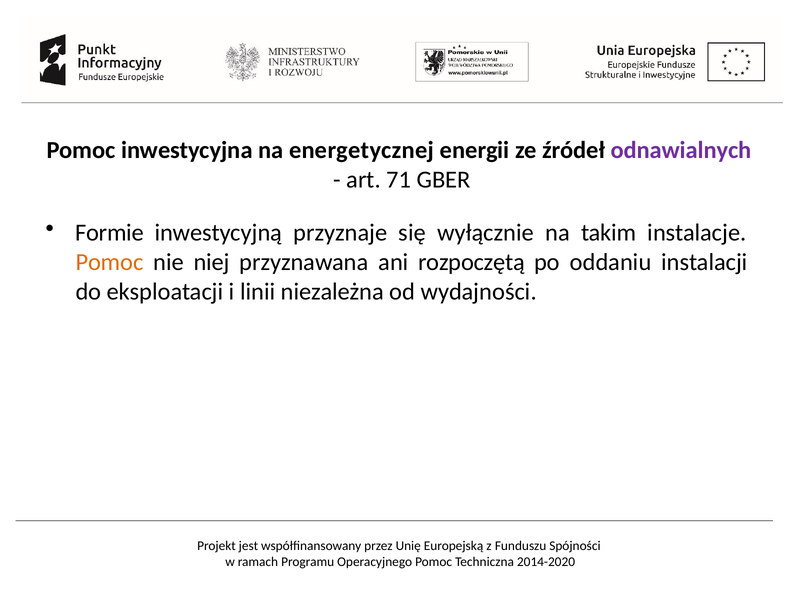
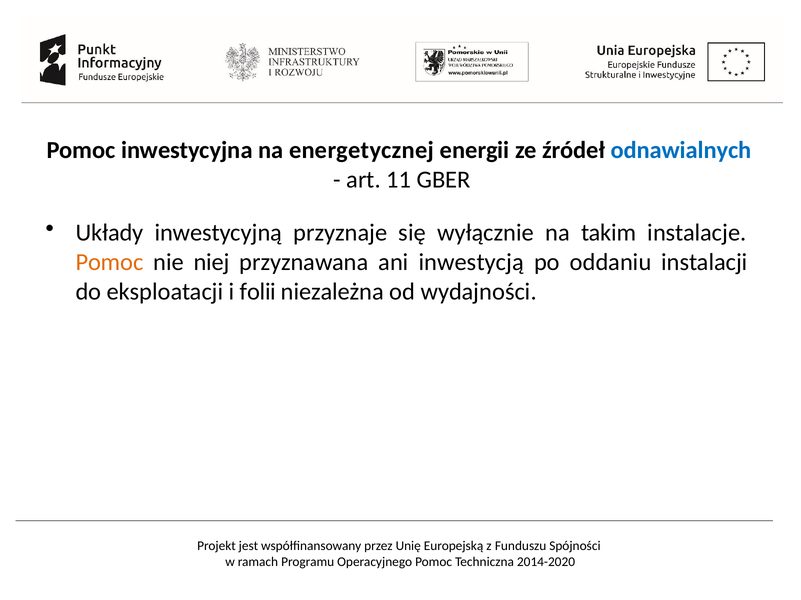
odnawialnych colour: purple -> blue
71: 71 -> 11
Formie: Formie -> Układy
rozpoczętą: rozpoczętą -> inwestycją
linii: linii -> folii
